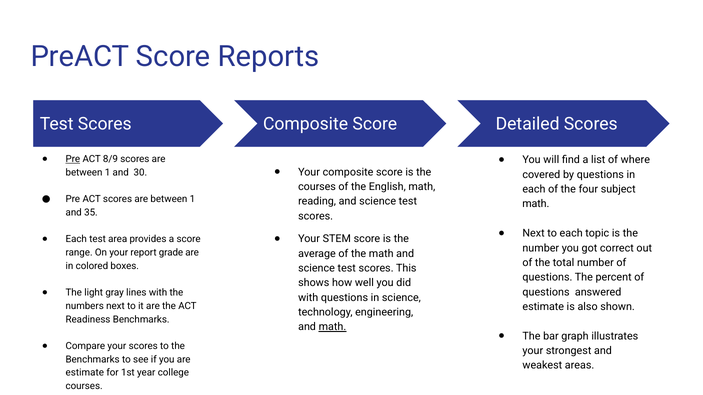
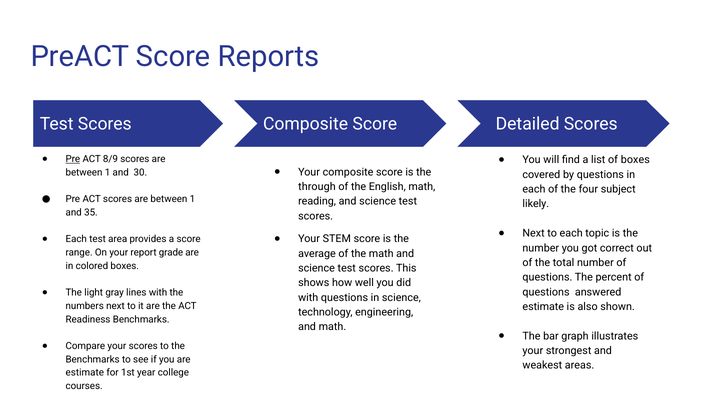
of where: where -> boxes
courses at (317, 187): courses -> through
math at (536, 204): math -> likely
math at (332, 327) underline: present -> none
